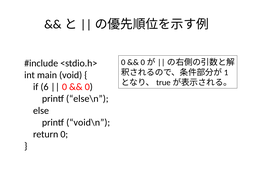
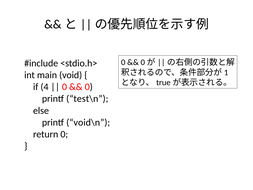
6: 6 -> 4
else\n: else\n -> test\n
